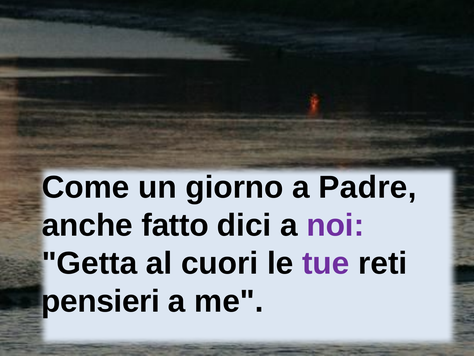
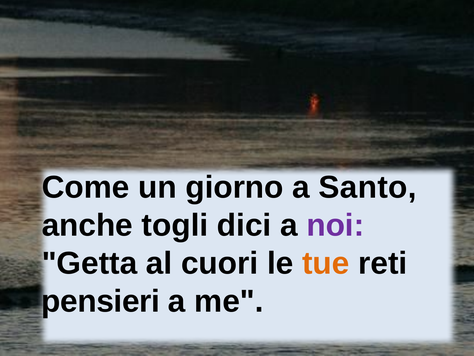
Padre: Padre -> Santo
fatto: fatto -> togli
tue colour: purple -> orange
